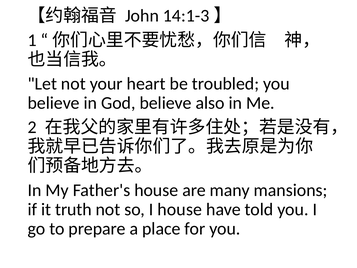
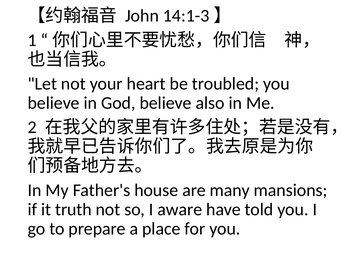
I house: house -> aware
